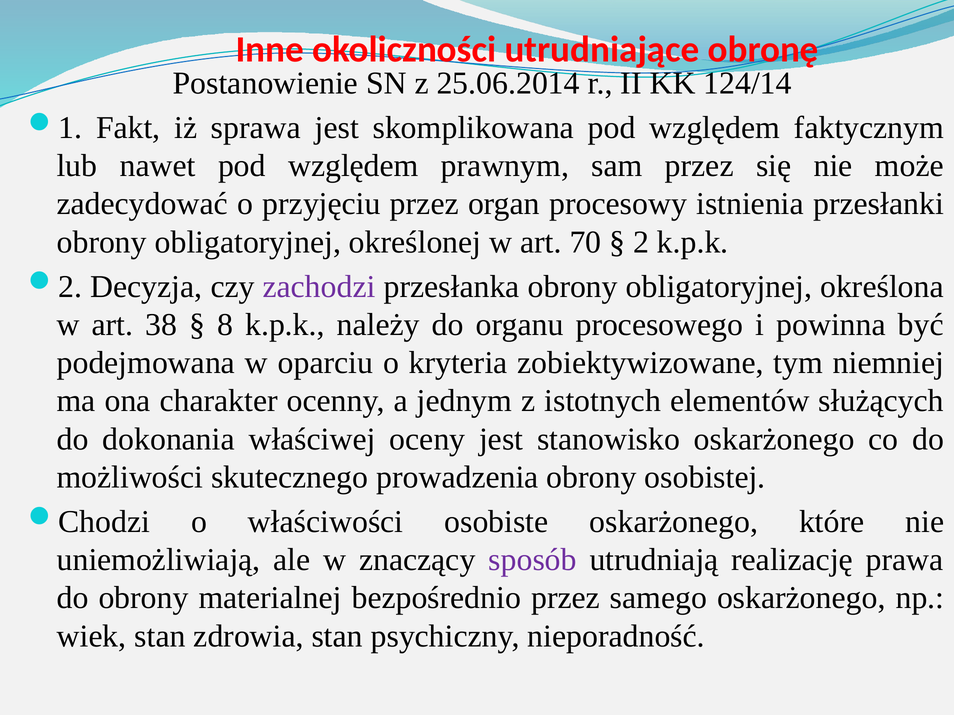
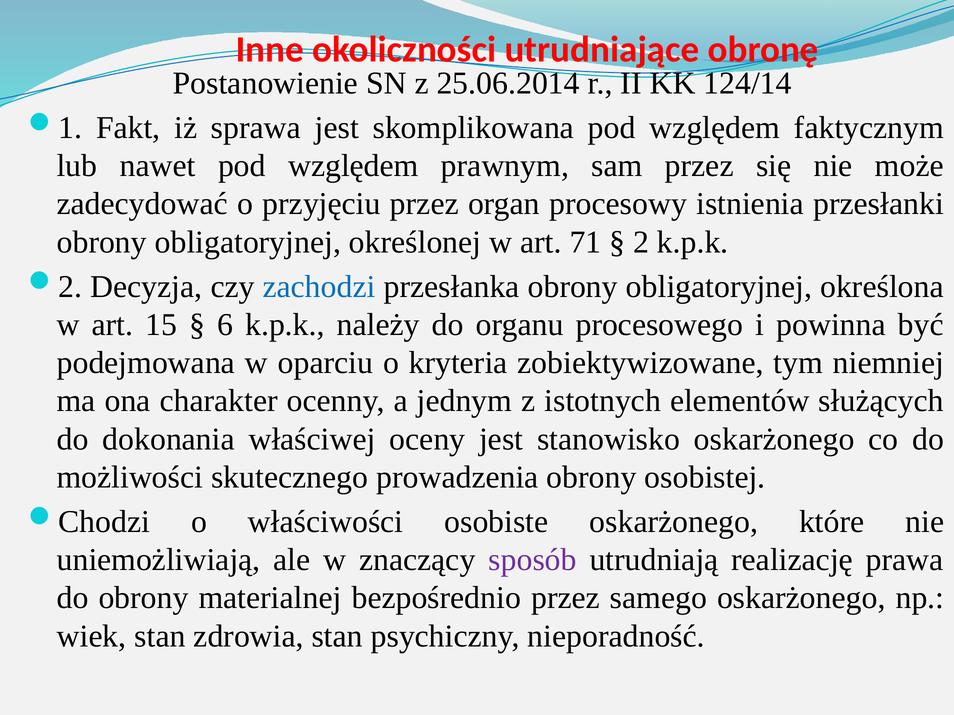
70: 70 -> 71
zachodzi colour: purple -> blue
38: 38 -> 15
8: 8 -> 6
